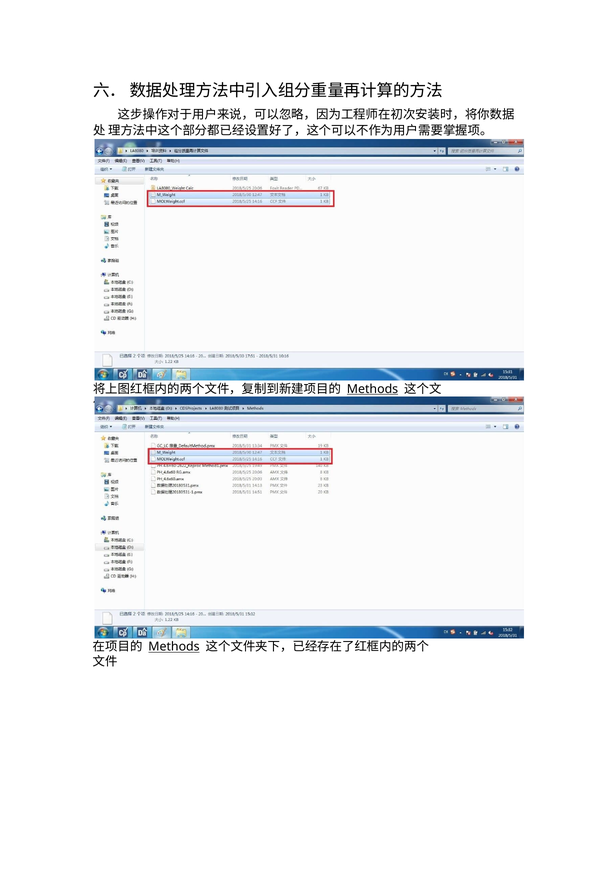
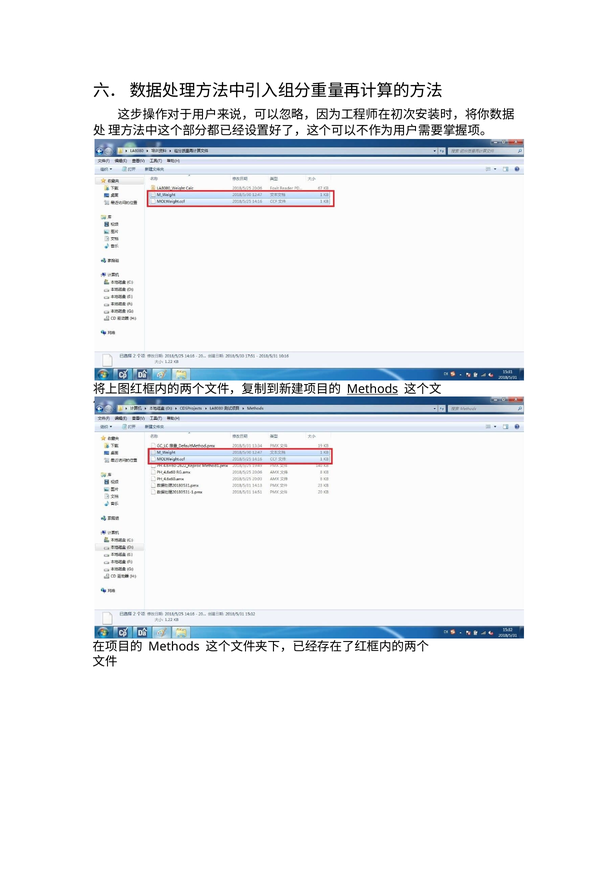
Methods at (174, 647) underline: present -> none
